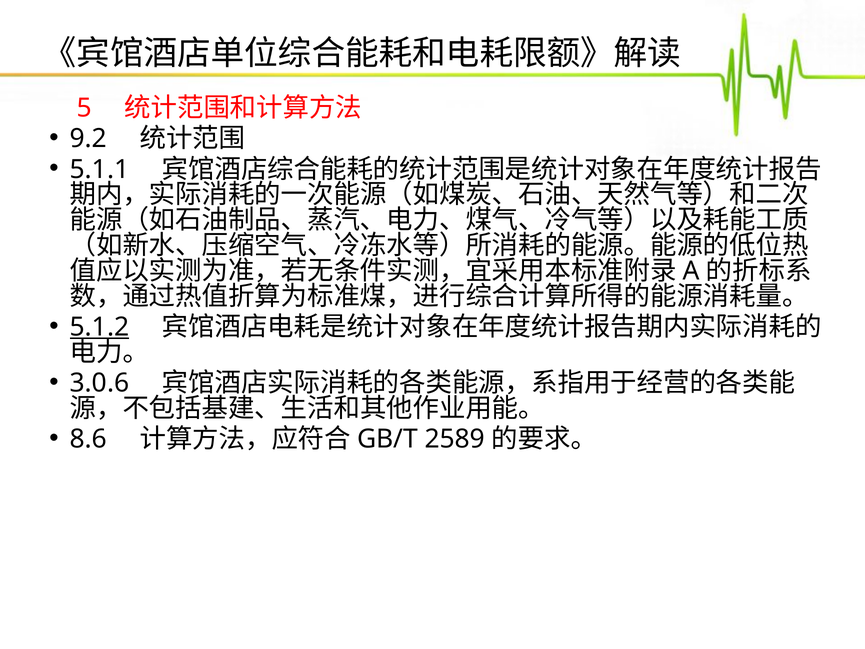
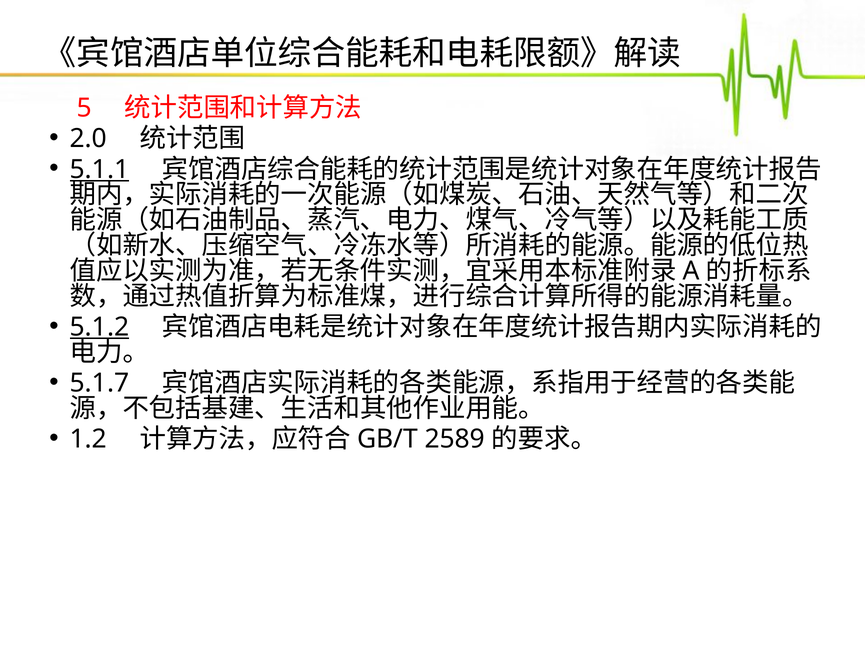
9.2: 9.2 -> 2.0
5.1.1 underline: none -> present
3.0.6: 3.0.6 -> 5.1.7
8.6: 8.6 -> 1.2
